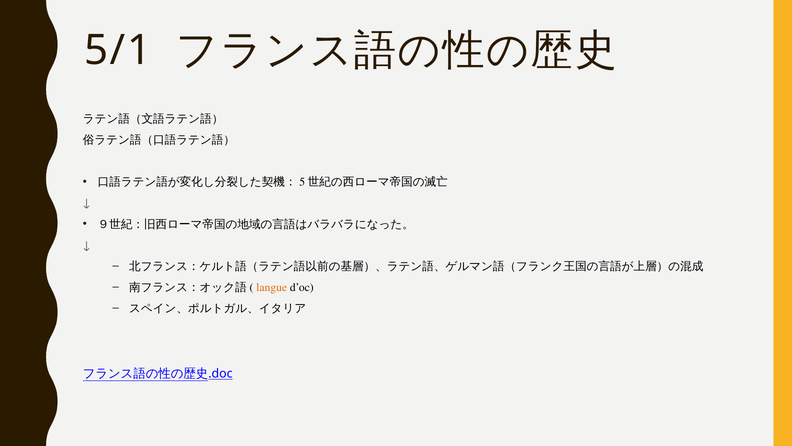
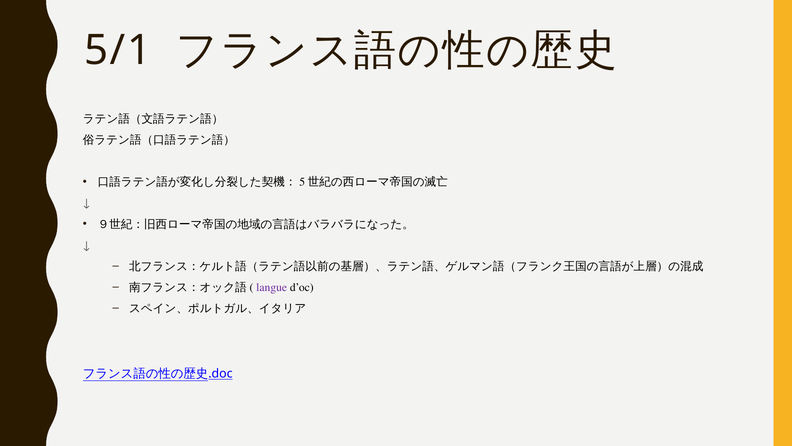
langue colour: orange -> purple
